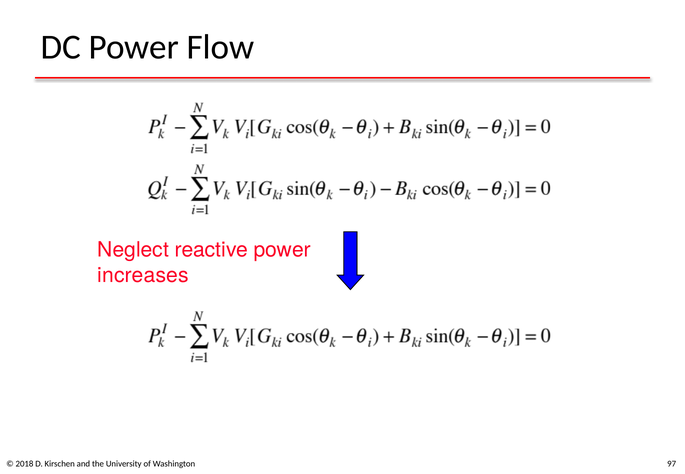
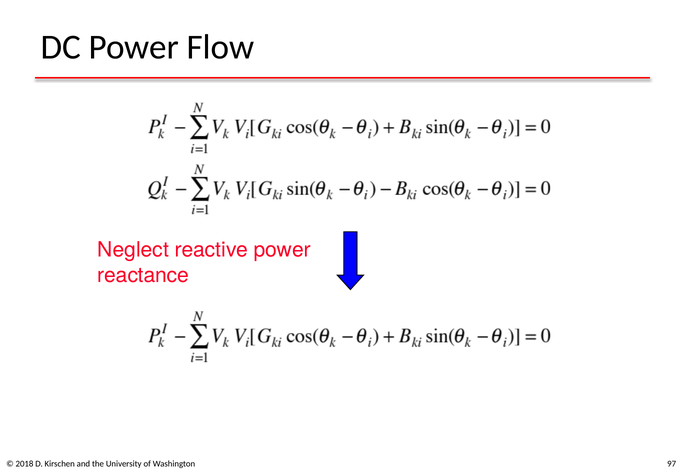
increases: increases -> reactance
